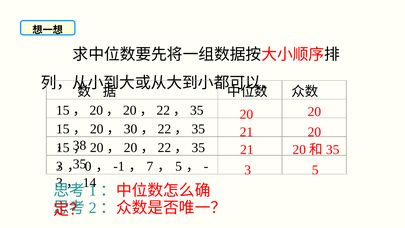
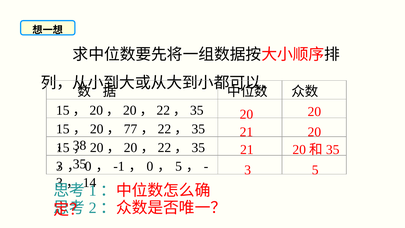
30: 30 -> 77
7 at (150, 166): 7 -> 0
